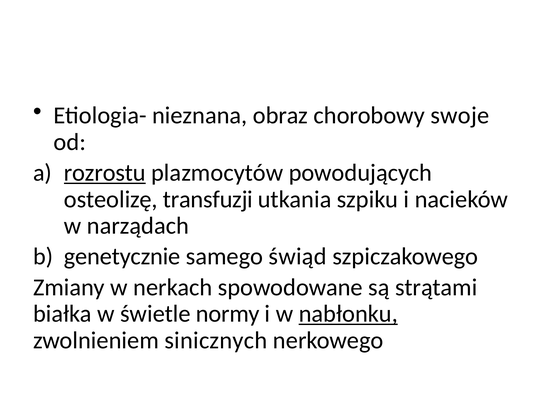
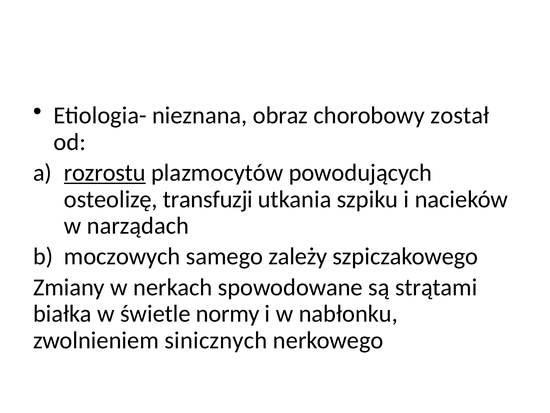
swoje: swoje -> został
genetycznie: genetycznie -> moczowych
świąd: świąd -> zależy
nabłonku underline: present -> none
